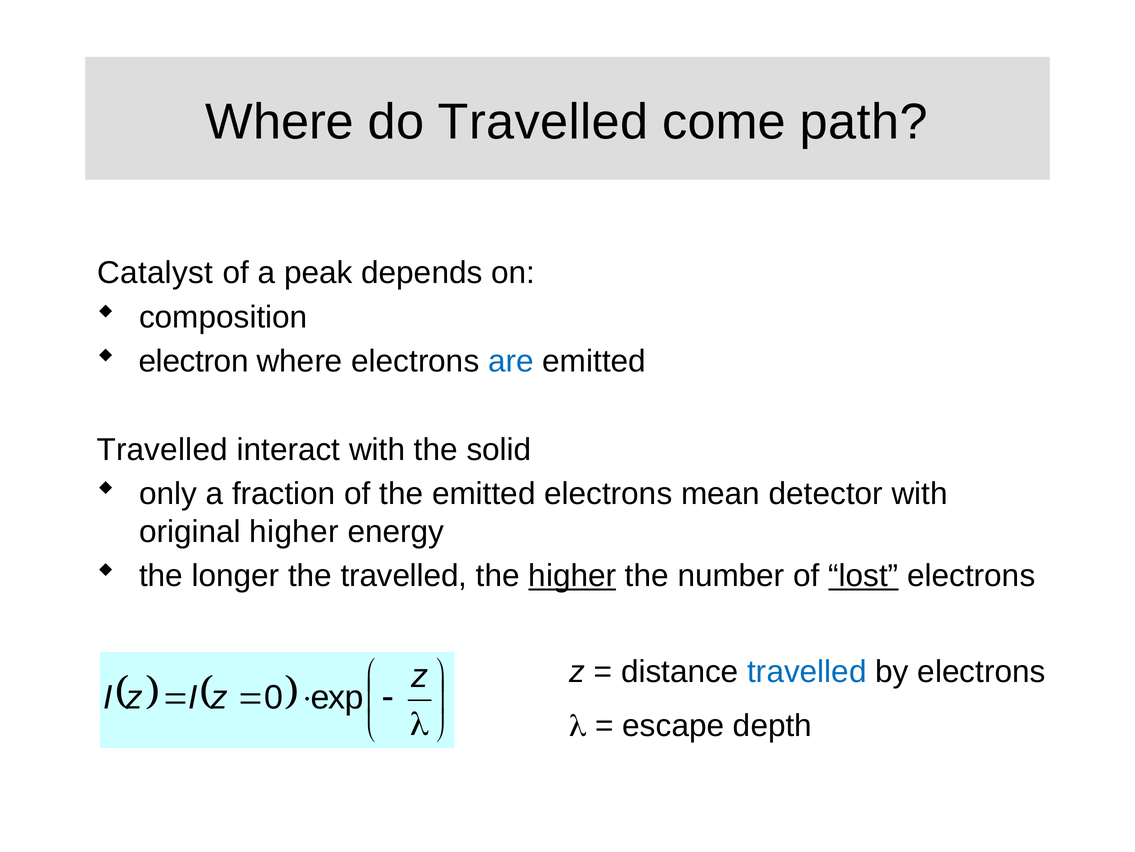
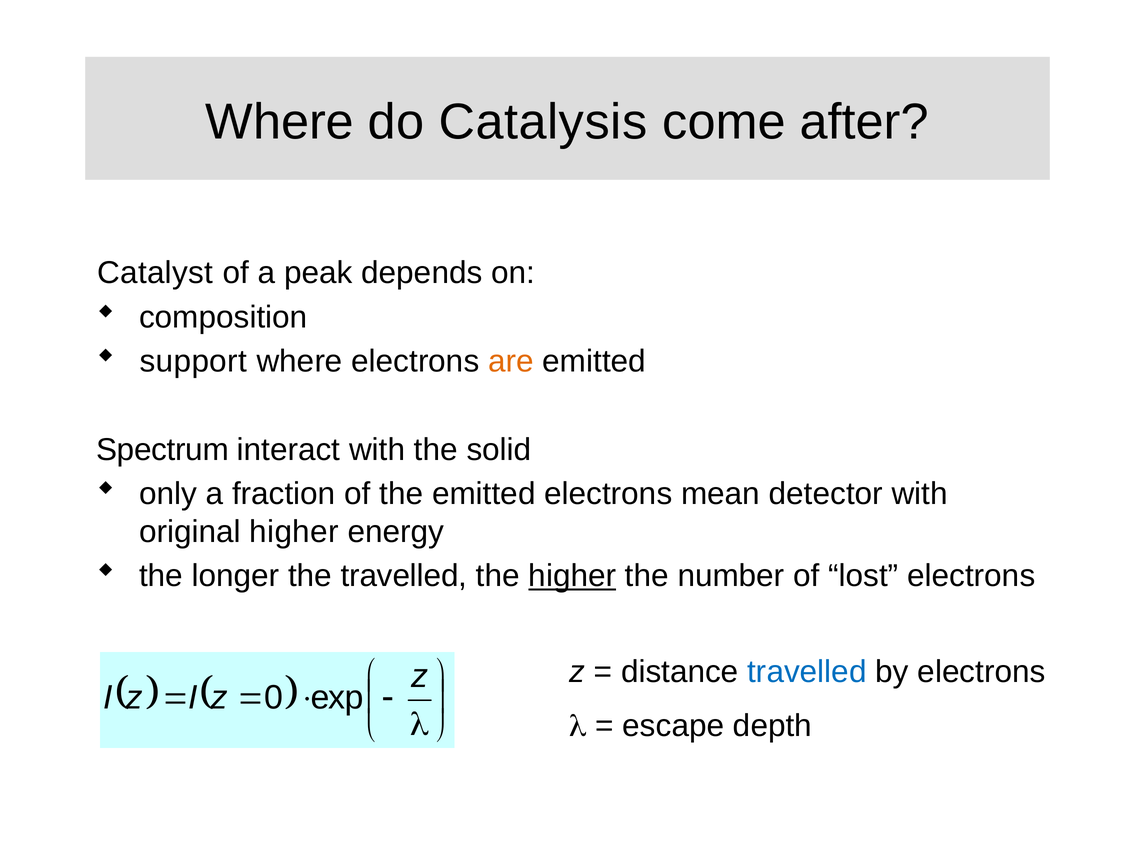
do Travelled: Travelled -> Catalysis
path: path -> after
electron: electron -> support
are colour: blue -> orange
Travelled at (162, 449): Travelled -> Spectrum
lost underline: present -> none
